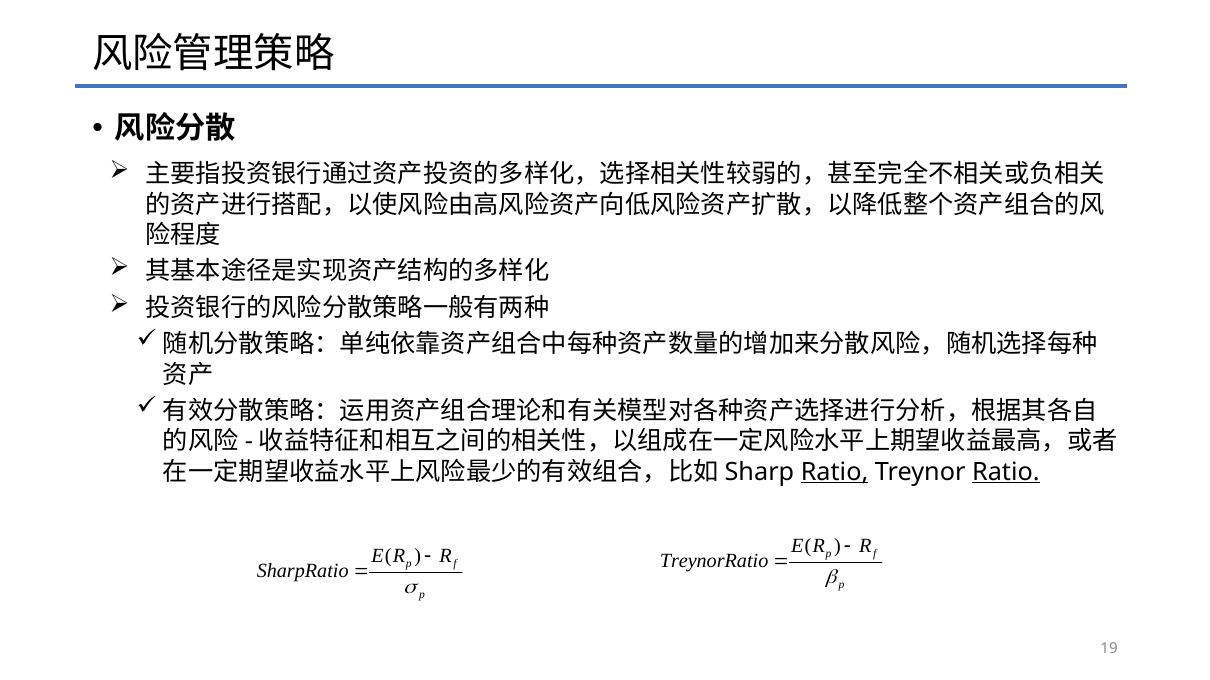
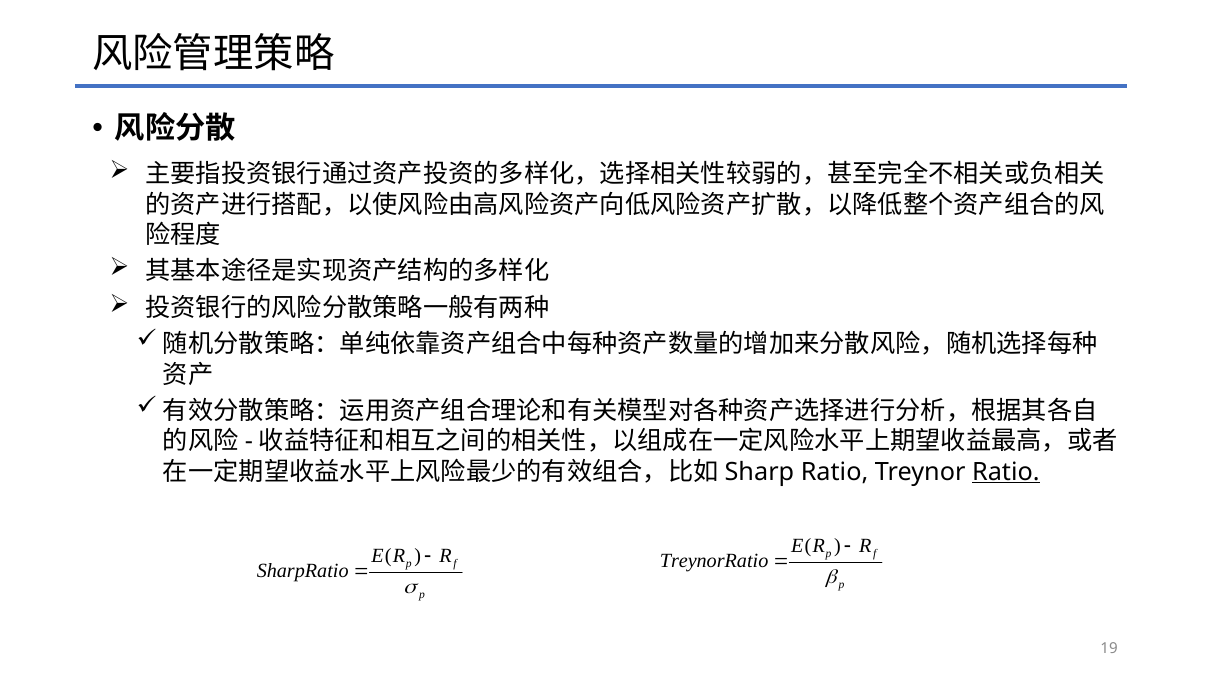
Ratio at (835, 472) underline: present -> none
